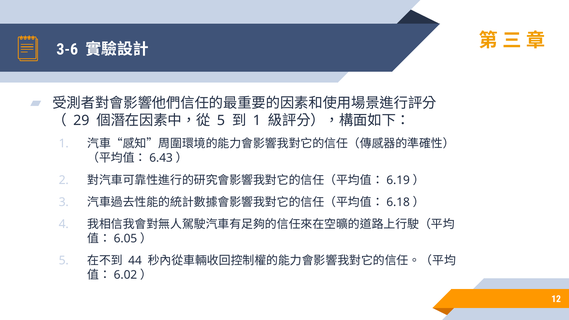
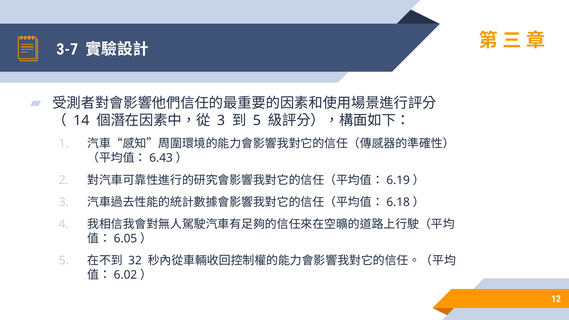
3-6: 3-6 -> 3-7
29: 29 -> 14
5 at (221, 120): 5 -> 3
1 at (257, 120): 1 -> 5
44: 44 -> 32
